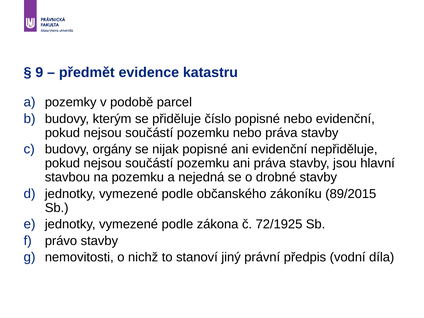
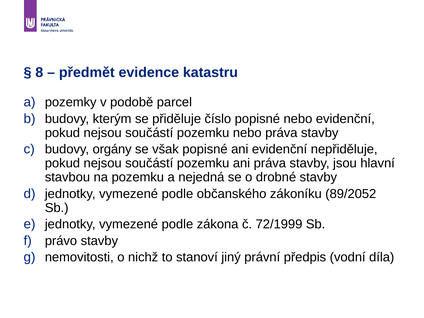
9: 9 -> 8
nijak: nijak -> však
89/2015: 89/2015 -> 89/2052
72/1925: 72/1925 -> 72/1999
